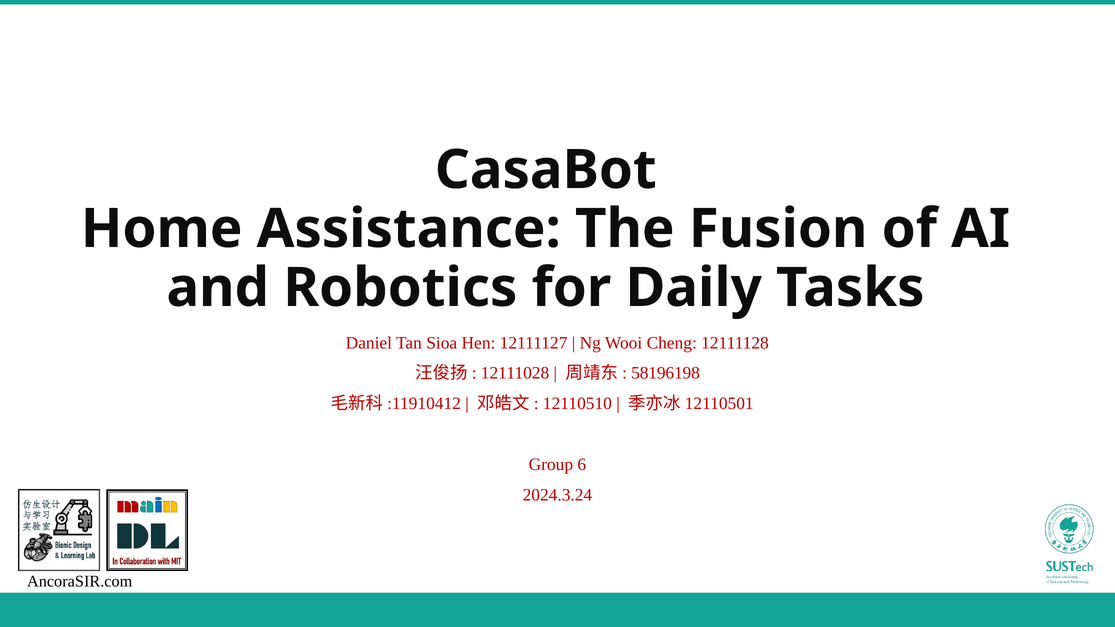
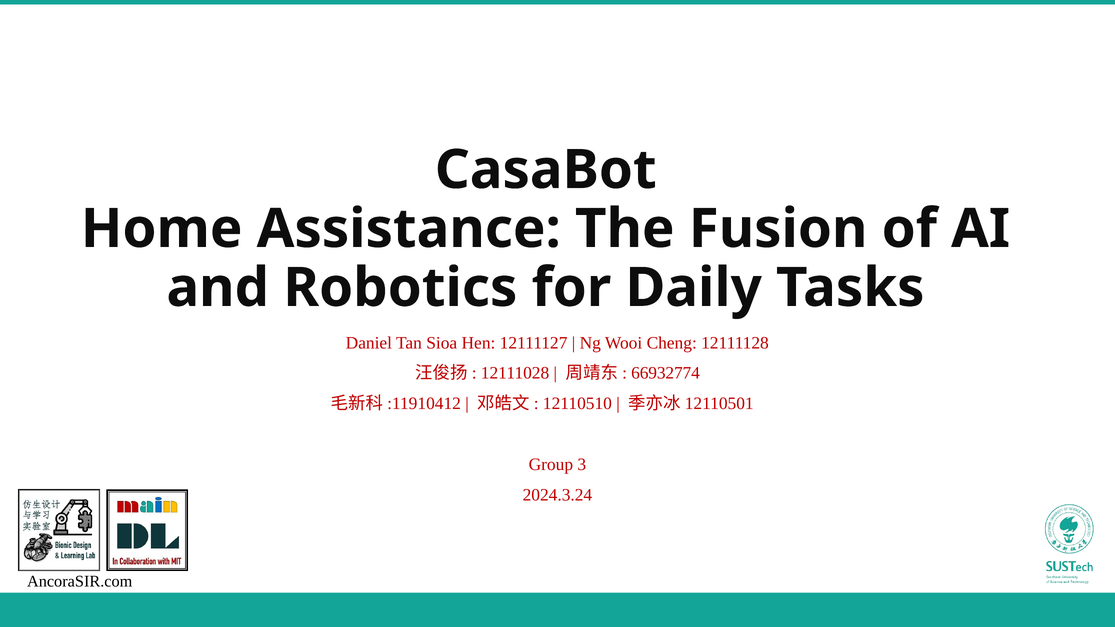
58196198: 58196198 -> 66932774
6: 6 -> 3
